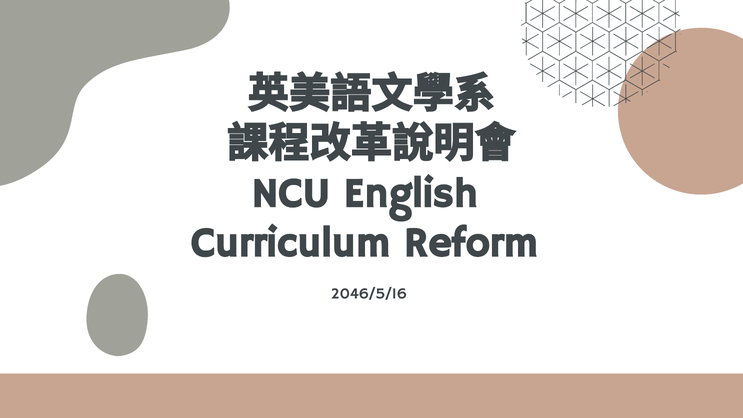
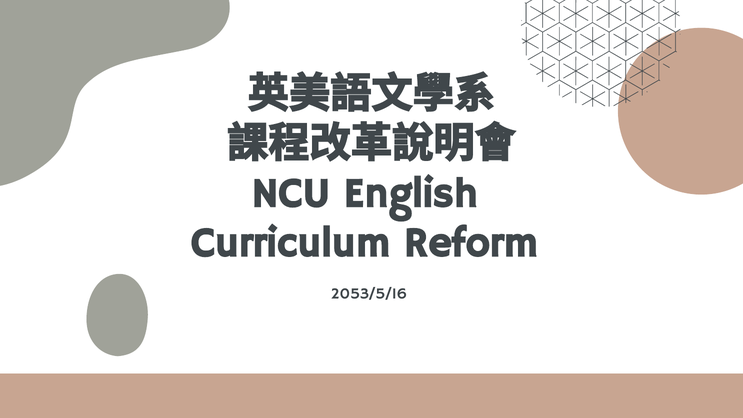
2046/5/16: 2046/5/16 -> 2053/5/16
